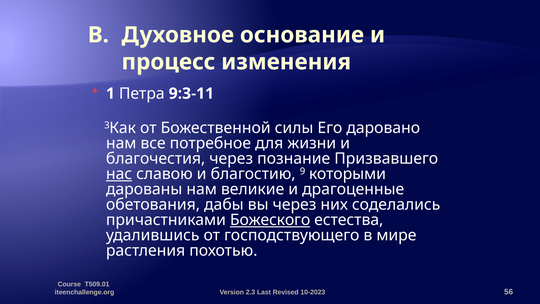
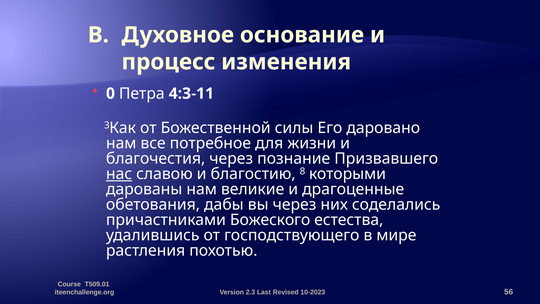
1: 1 -> 0
9:3-11: 9:3-11 -> 4:3-11
9: 9 -> 8
Божеского underline: present -> none
